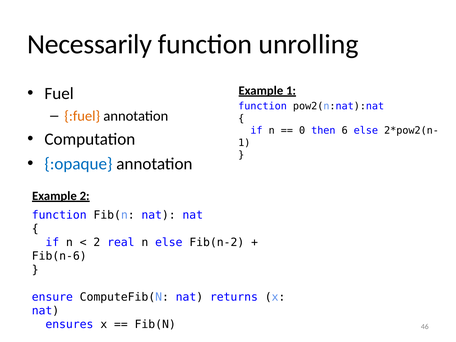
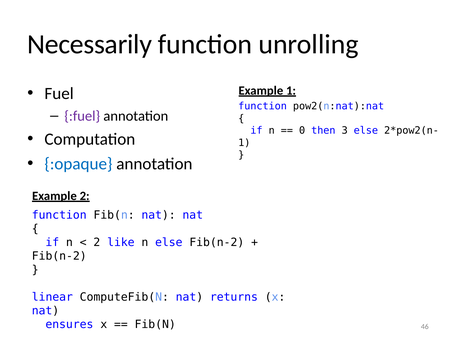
:fuel colour: orange -> purple
6: 6 -> 3
real: real -> like
Fib(n-6 at (59, 256): Fib(n-6 -> Fib(n-2
ensure: ensure -> linear
